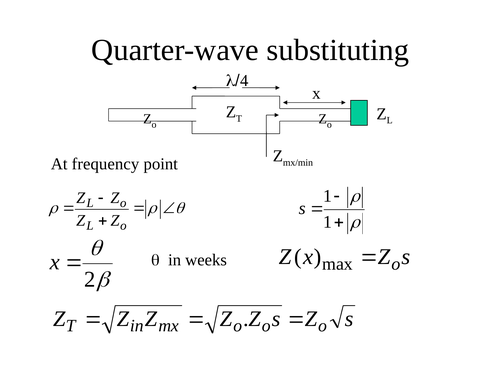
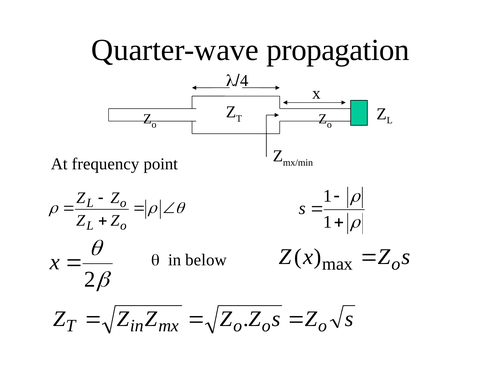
substituting: substituting -> propagation
weeks: weeks -> below
